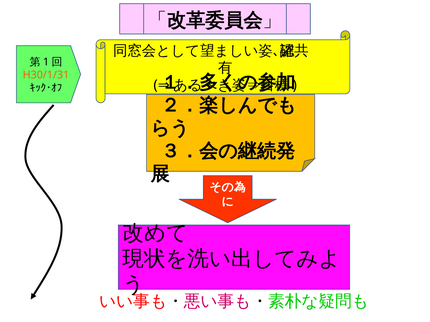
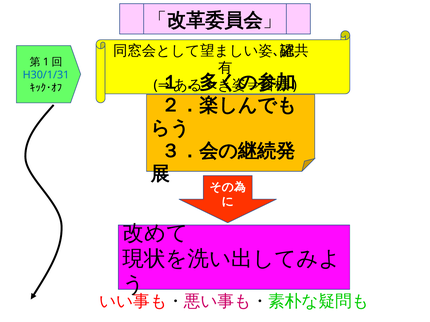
H30/1/31 colour: orange -> blue
